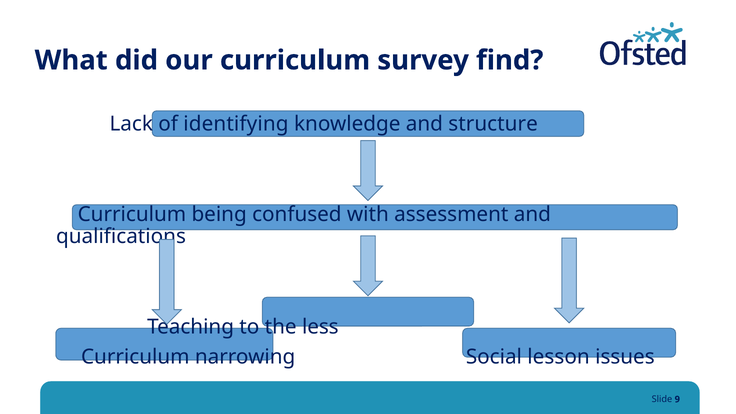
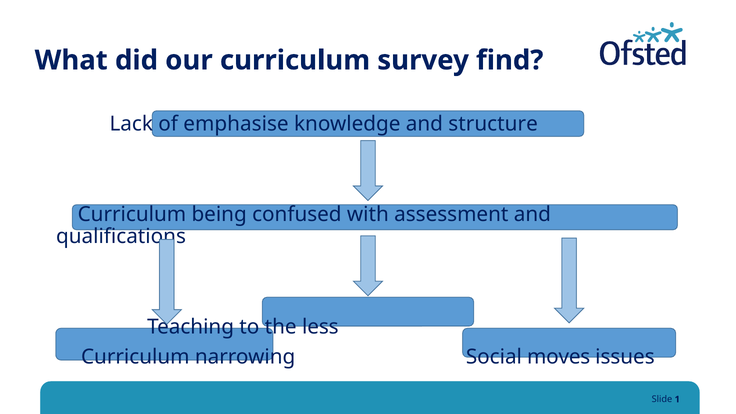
identifying: identifying -> emphasise
lesson: lesson -> moves
9: 9 -> 1
